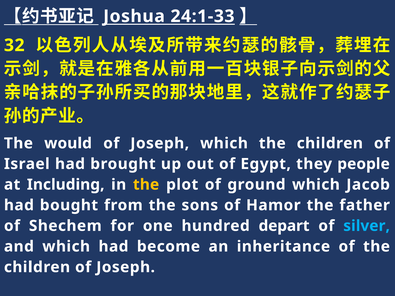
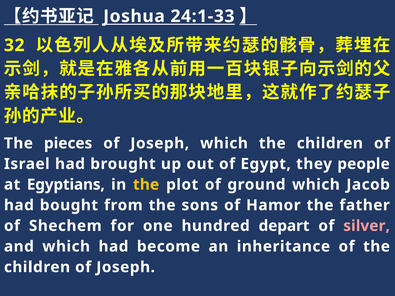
would: would -> pieces
Including: Including -> Egyptians
silver colour: light blue -> pink
